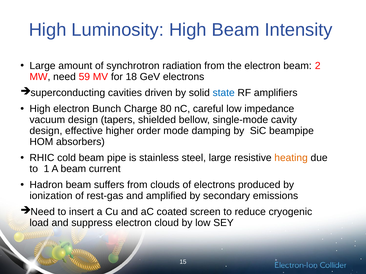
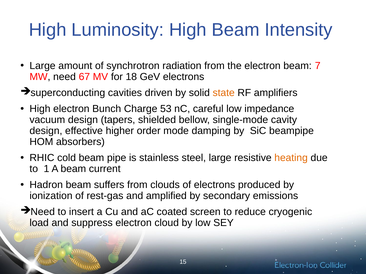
2: 2 -> 7
59: 59 -> 67
state colour: blue -> orange
80: 80 -> 53
